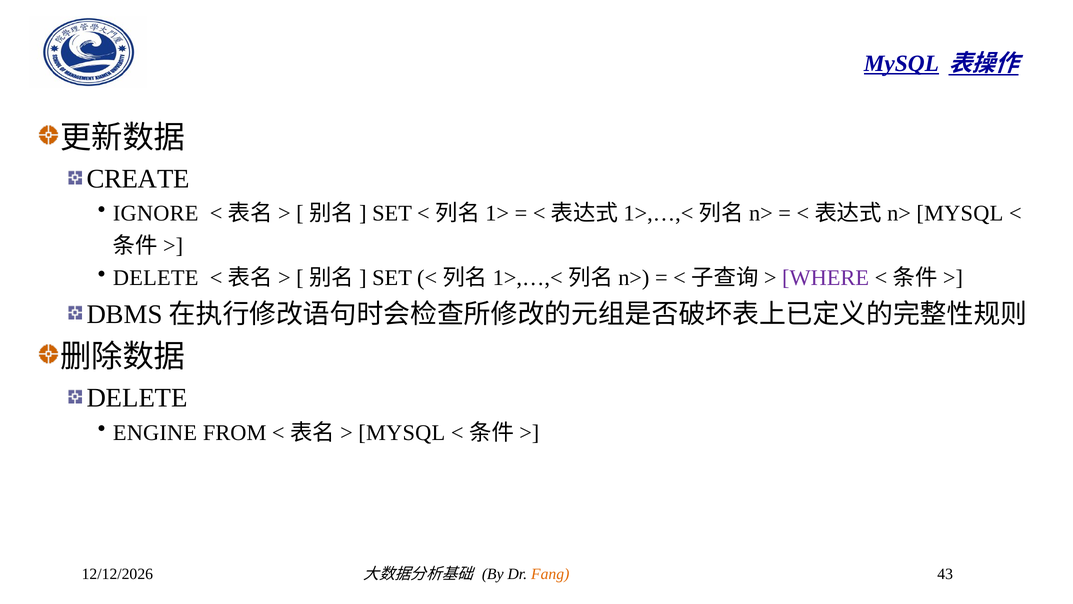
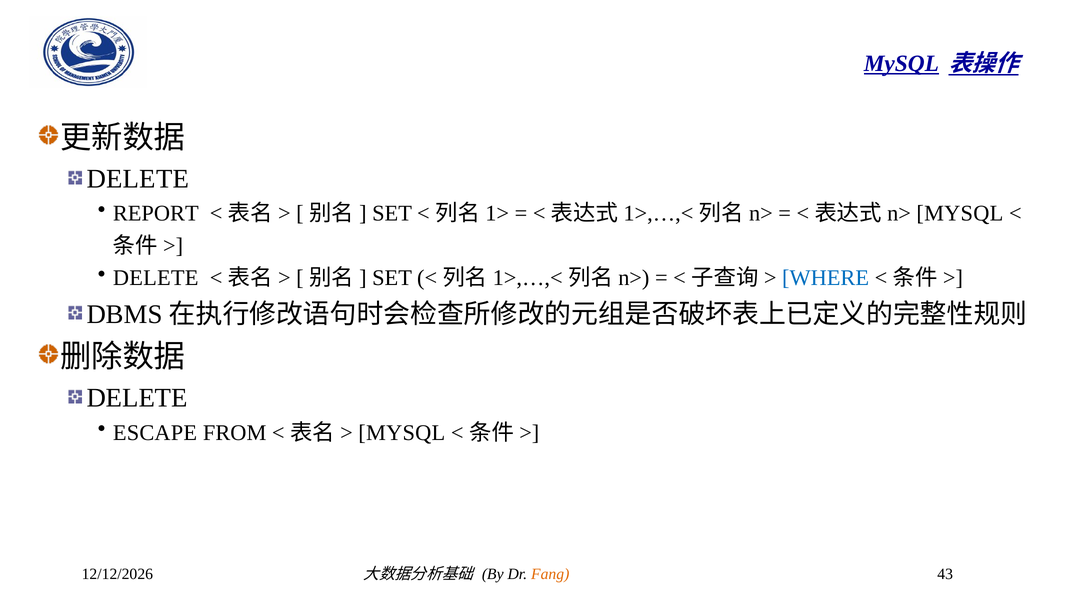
CREATE at (138, 179): CREATE -> DELETE
IGNORE: IGNORE -> REPORT
WHERE colour: purple -> blue
ENGINE: ENGINE -> ESCAPE
